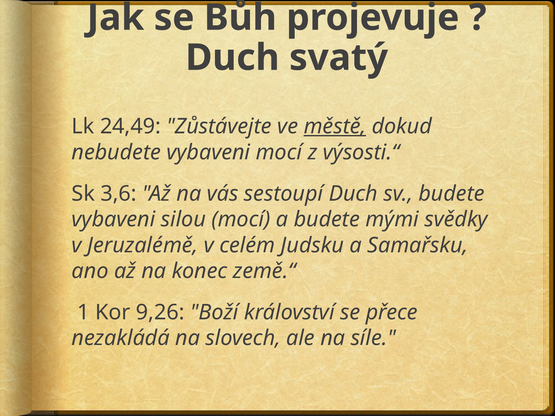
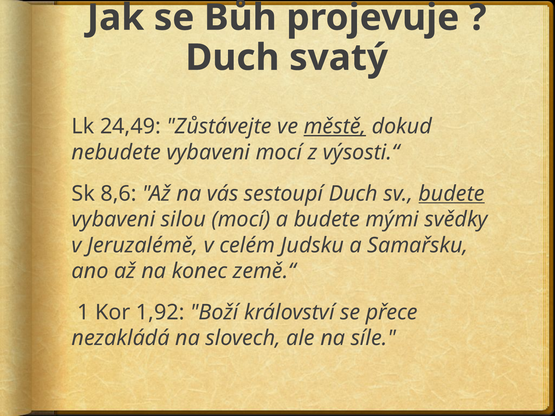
3,6: 3,6 -> 8,6
budete at (452, 194) underline: none -> present
9,26: 9,26 -> 1,92
